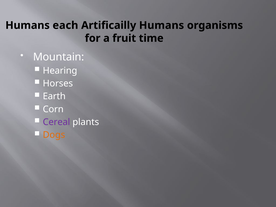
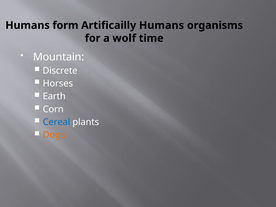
each: each -> form
fruit: fruit -> wolf
Hearing: Hearing -> Discrete
Cereal colour: purple -> blue
